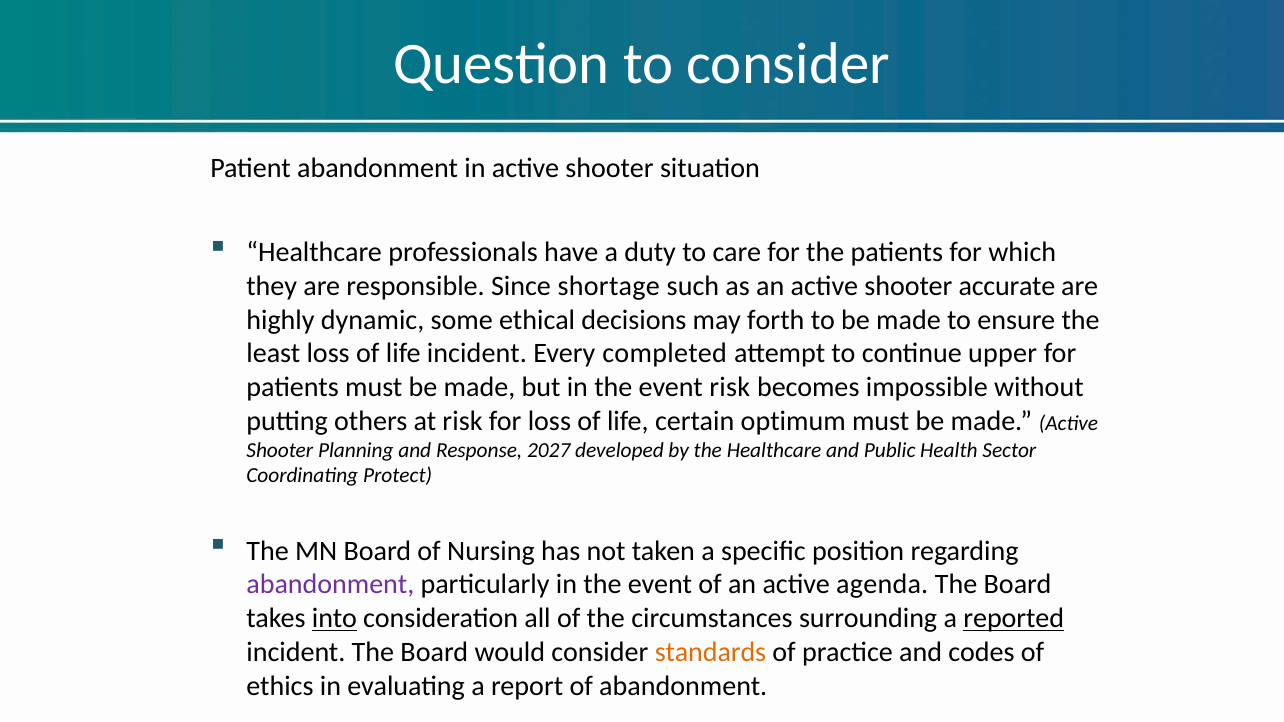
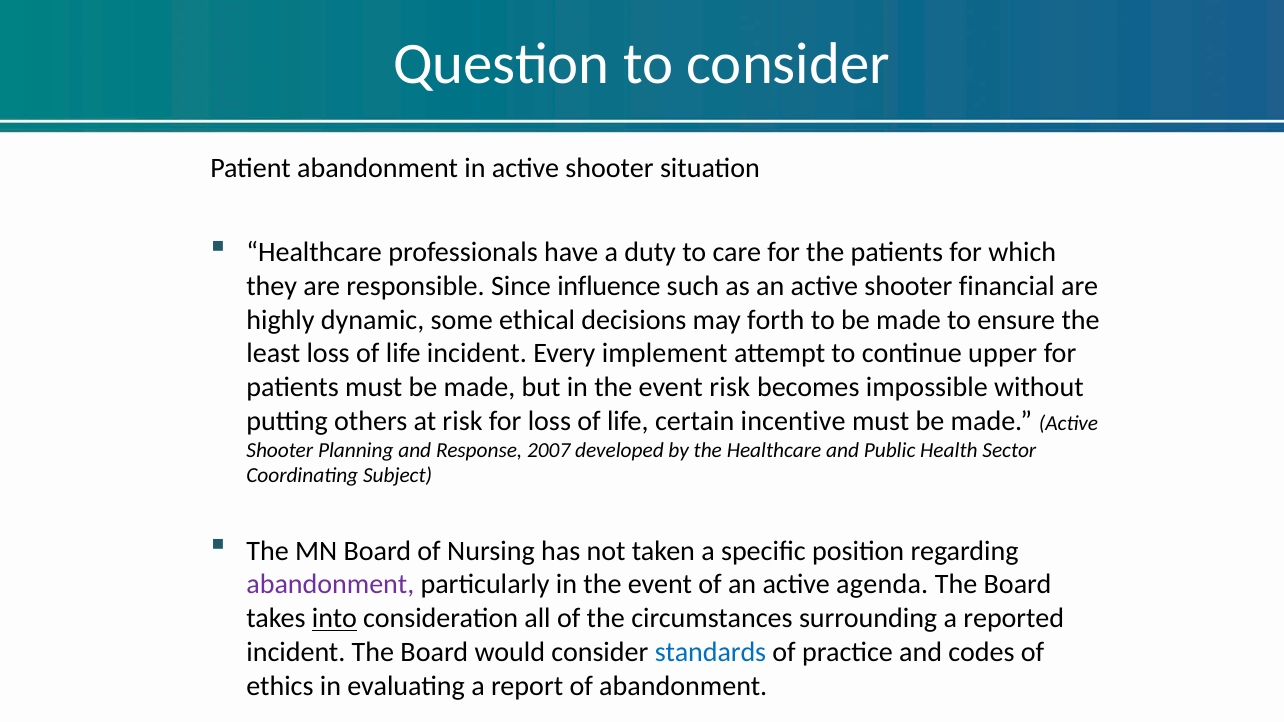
shortage: shortage -> influence
accurate: accurate -> financial
completed: completed -> implement
optimum: optimum -> incentive
2027: 2027 -> 2007
Protect: Protect -> Subject
reported underline: present -> none
standards colour: orange -> blue
